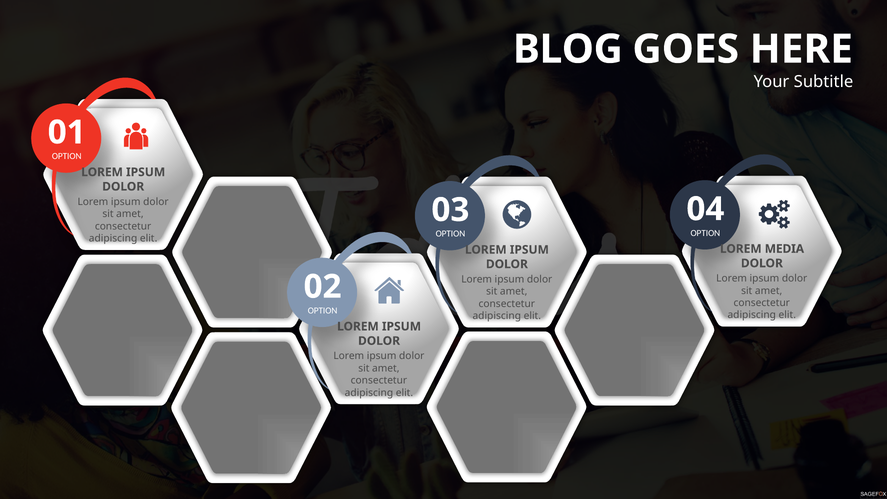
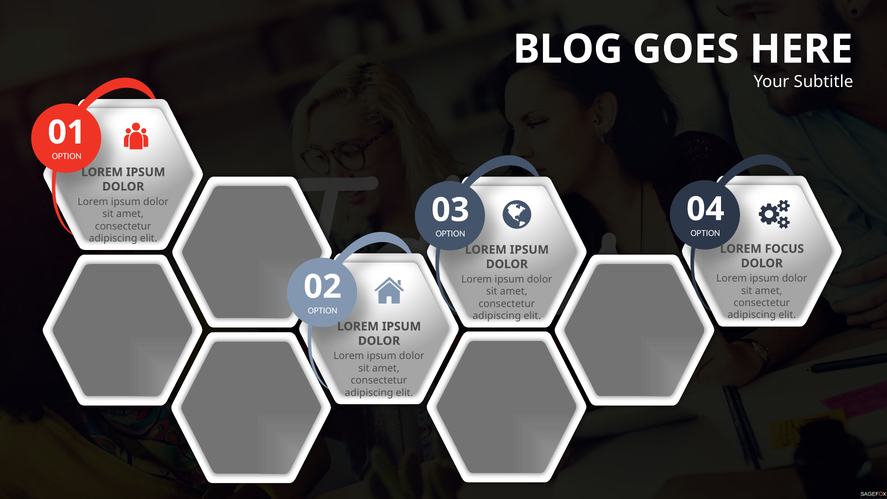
MEDIA: MEDIA -> FOCUS
